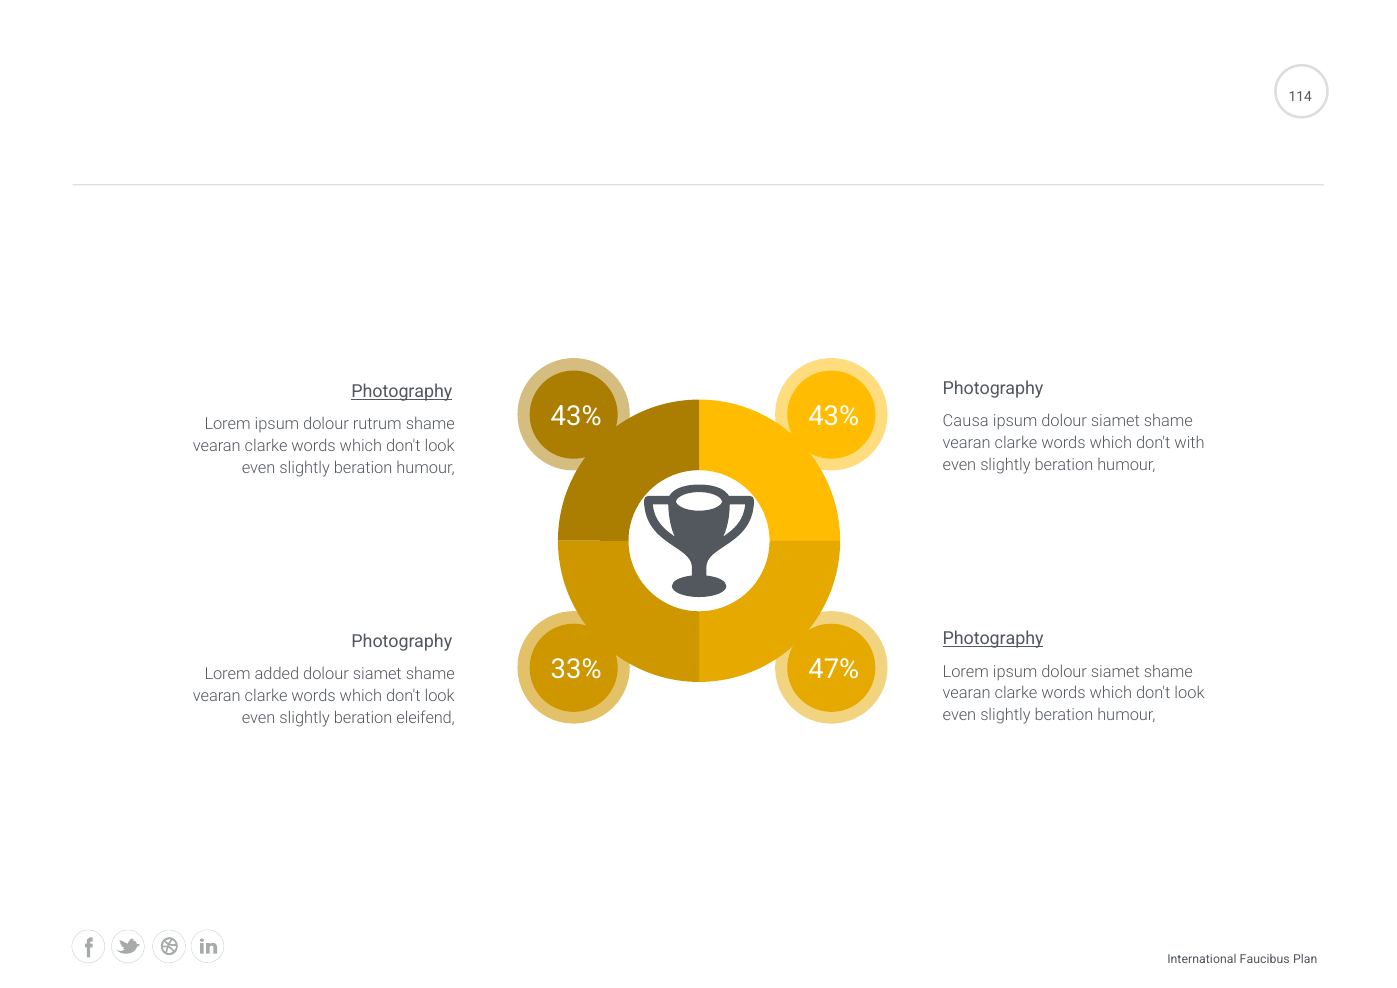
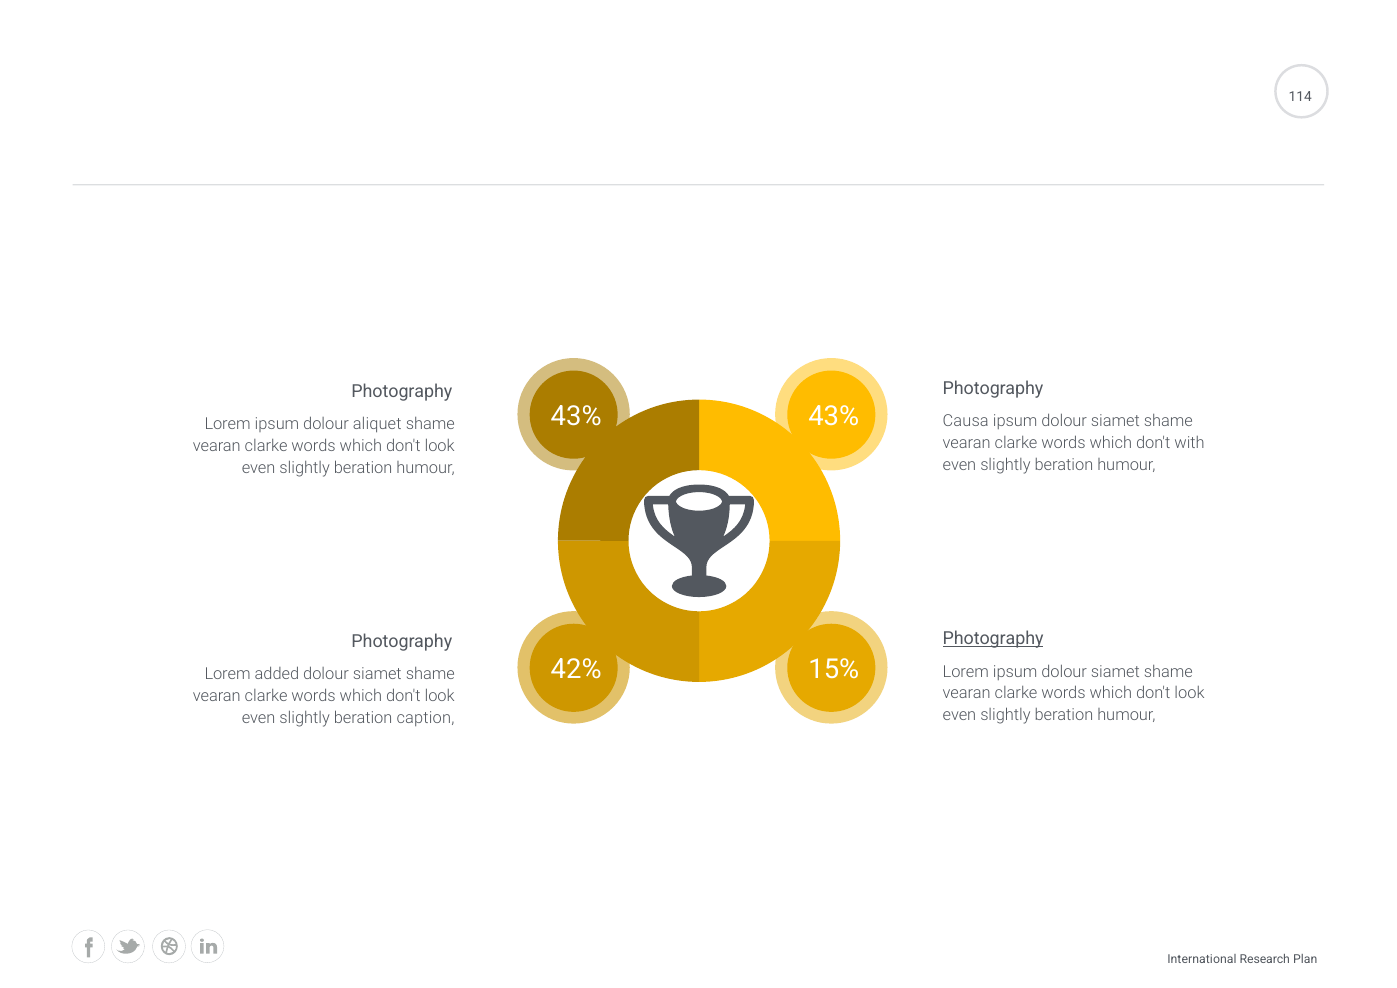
Photography at (402, 391) underline: present -> none
rutrum: rutrum -> aliquet
33%: 33% -> 42%
47%: 47% -> 15%
eleifend: eleifend -> caption
Faucibus: Faucibus -> Research
